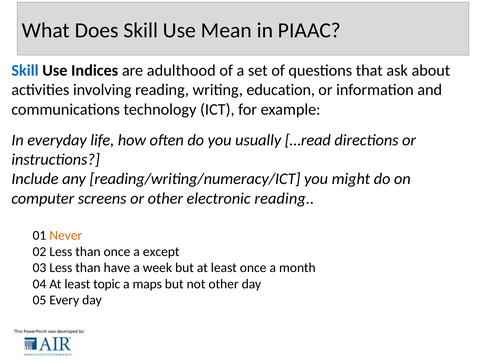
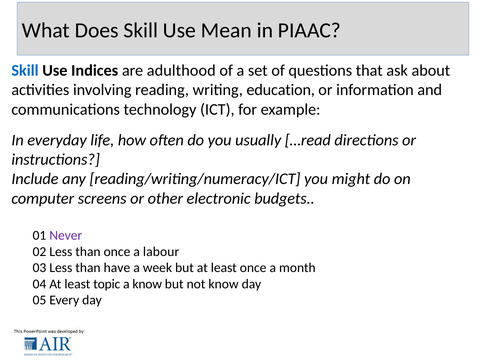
electronic reading: reading -> budgets
Never colour: orange -> purple
except: except -> labour
a maps: maps -> know
not other: other -> know
